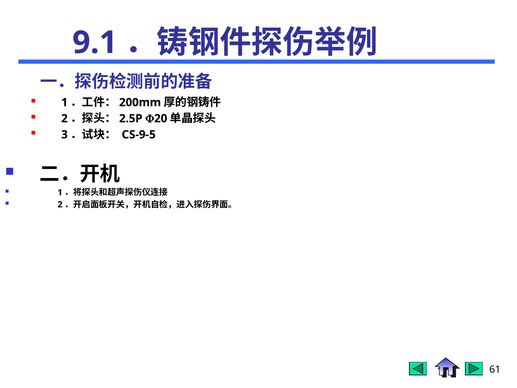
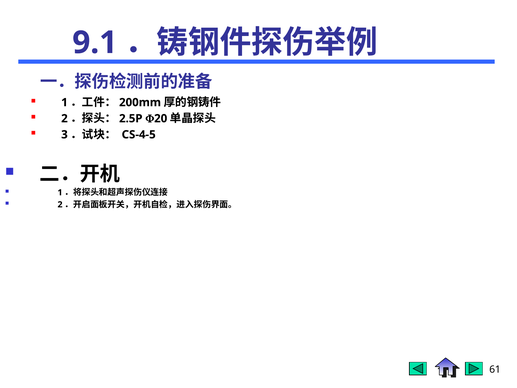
CS-9-5: CS-9-5 -> CS-4-5
